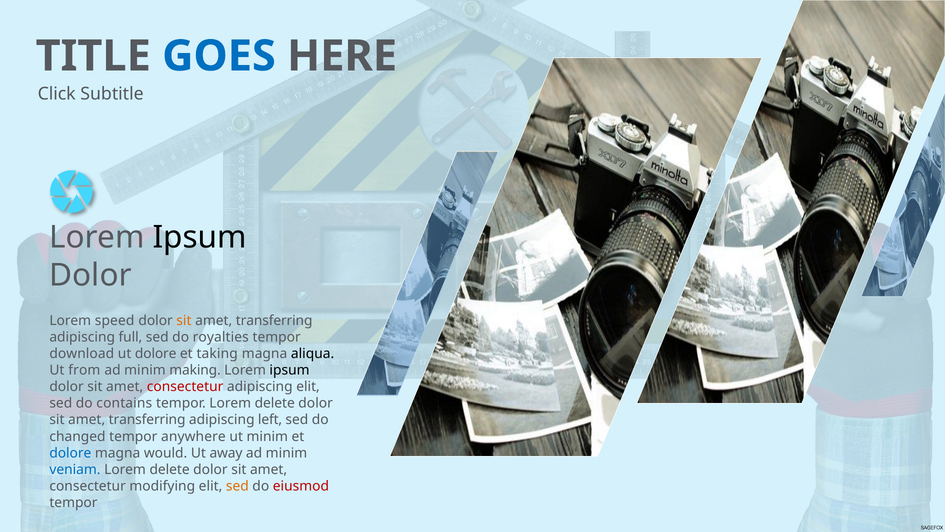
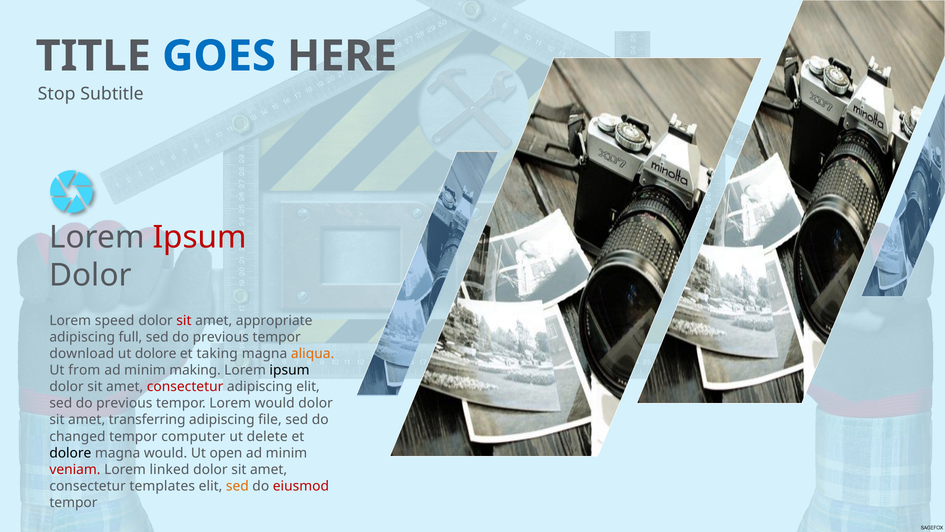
Click: Click -> Stop
Ipsum at (200, 237) colour: black -> red
sit at (184, 320) colour: orange -> red
transferring at (274, 320): transferring -> appropriate
royalties at (221, 337): royalties -> previous
aliqua colour: black -> orange
contains at (124, 403): contains -> previous
tempor Lorem delete: delete -> would
left: left -> file
anywhere: anywhere -> computer
ut minim: minim -> delete
dolore at (70, 453) colour: blue -> black
away: away -> open
veniam colour: blue -> red
delete at (170, 469): delete -> linked
modifying: modifying -> templates
